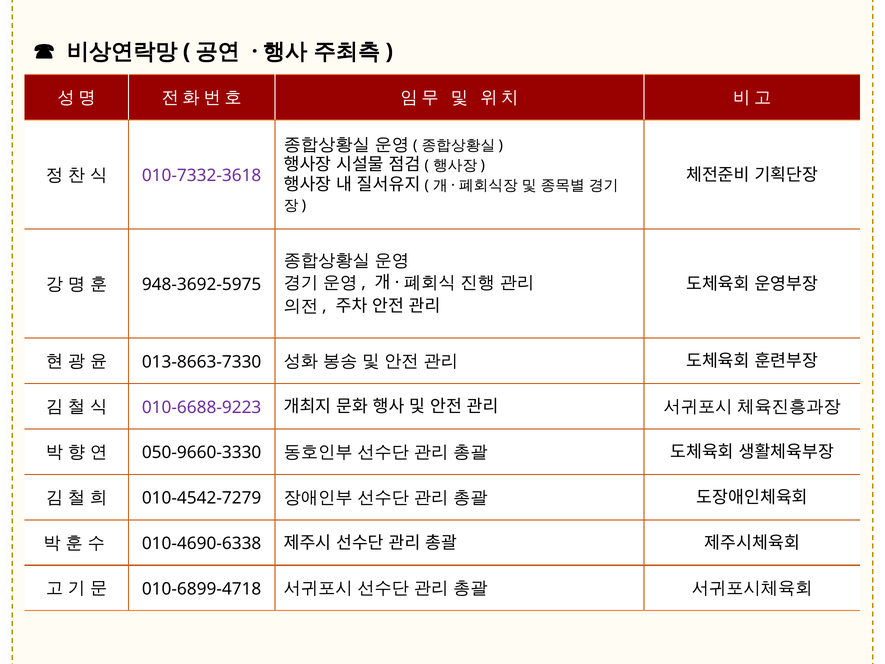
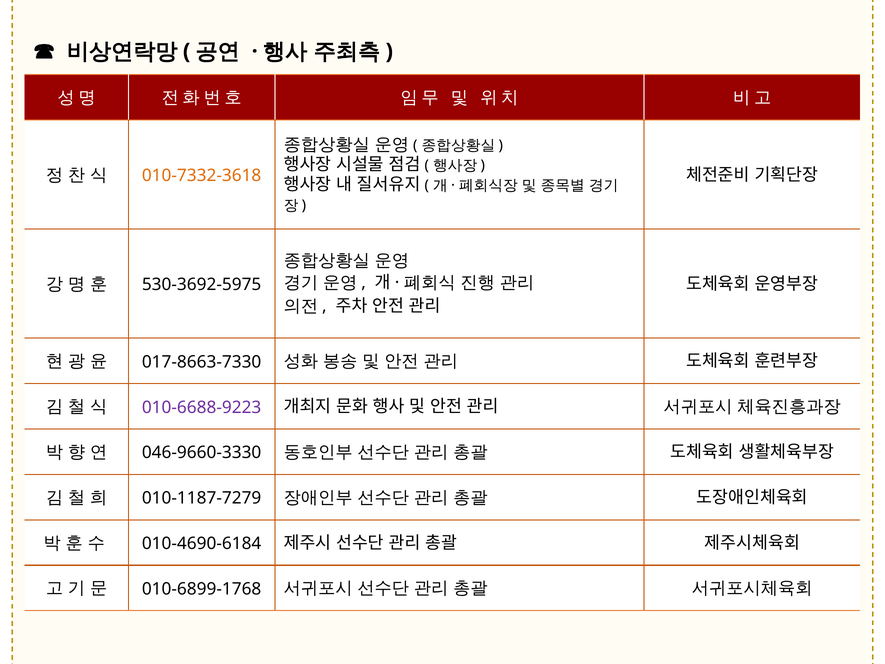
010-7332-3618 colour: purple -> orange
948-3692-5975: 948-3692-5975 -> 530-3692-5975
013-8663-7330: 013-8663-7330 -> 017-8663-7330
050-9660-3330: 050-9660-3330 -> 046-9660-3330
010-4542-7279: 010-4542-7279 -> 010-1187-7279
010-4690-6338: 010-4690-6338 -> 010-4690-6184
010-6899-4718: 010-6899-4718 -> 010-6899-1768
